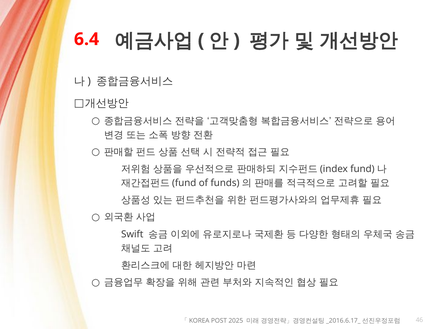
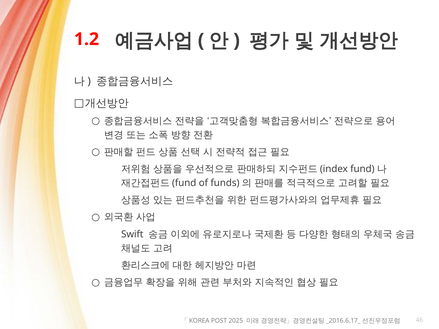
6.4: 6.4 -> 1.2
